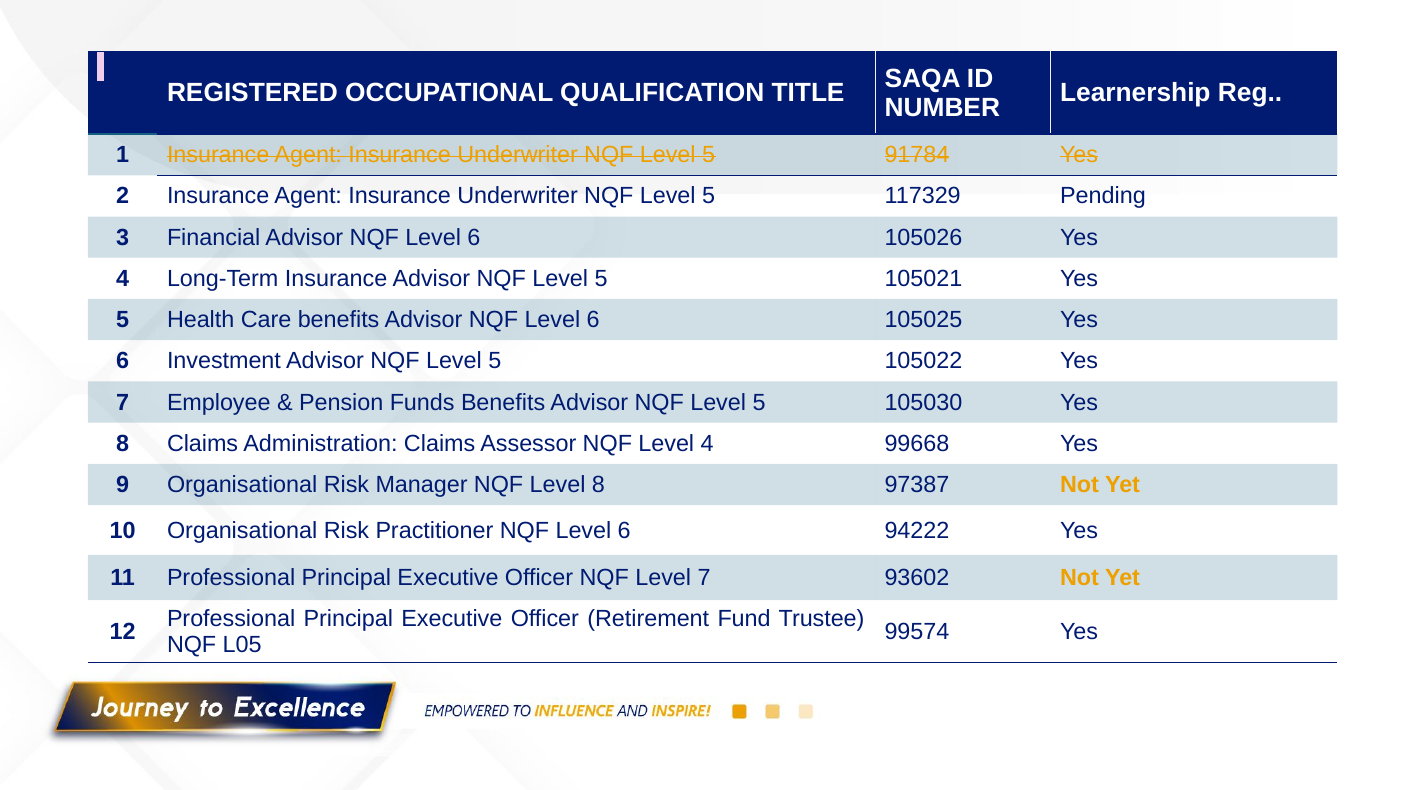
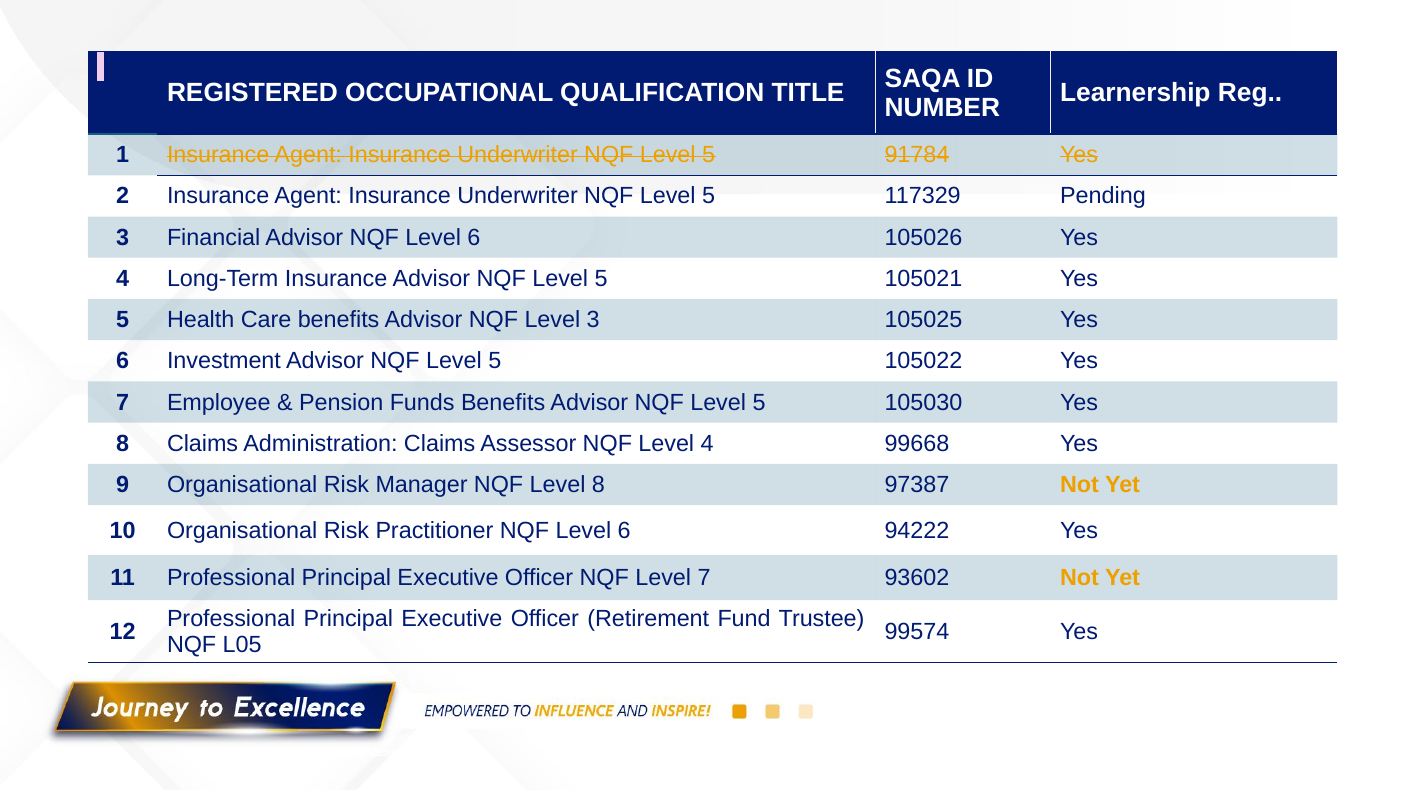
6 at (593, 320): 6 -> 3
